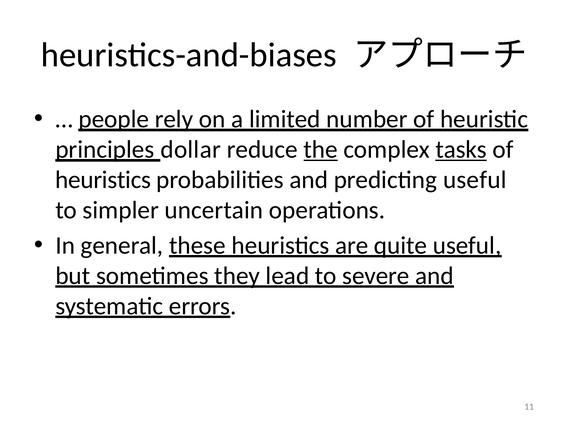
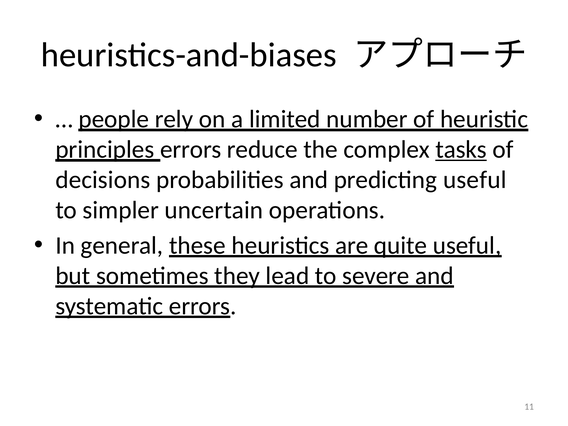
dollar at (191, 149): dollar -> errors
the underline: present -> none
heuristics at (103, 180): heuristics -> decisions
